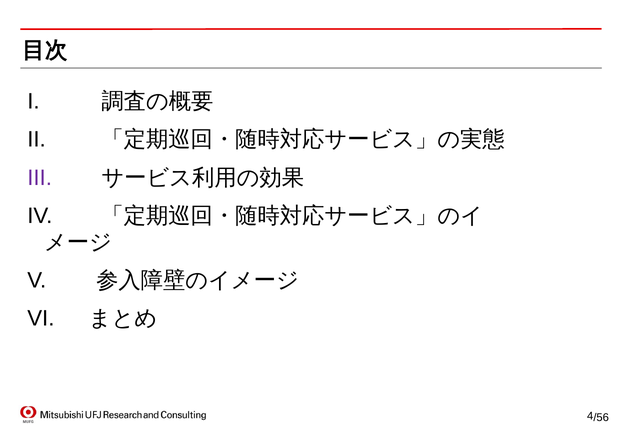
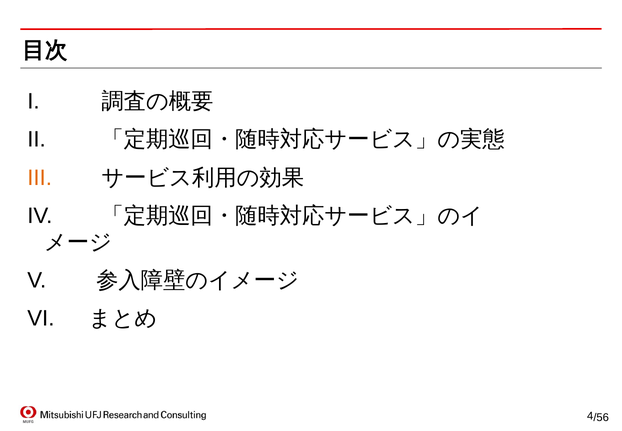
III colour: purple -> orange
